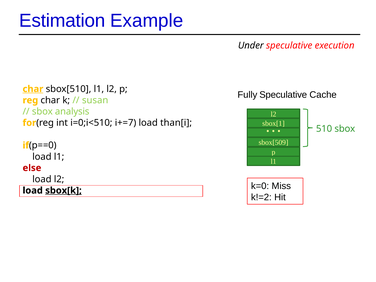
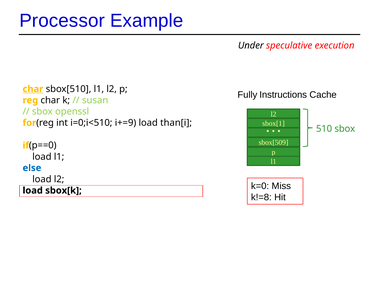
Estimation: Estimation -> Processor
Fully Speculative: Speculative -> Instructions
analysis: analysis -> openssl
i+=7: i+=7 -> i+=9
else colour: red -> blue
sbox[k underline: present -> none
k!=2: k!=2 -> k!=8
